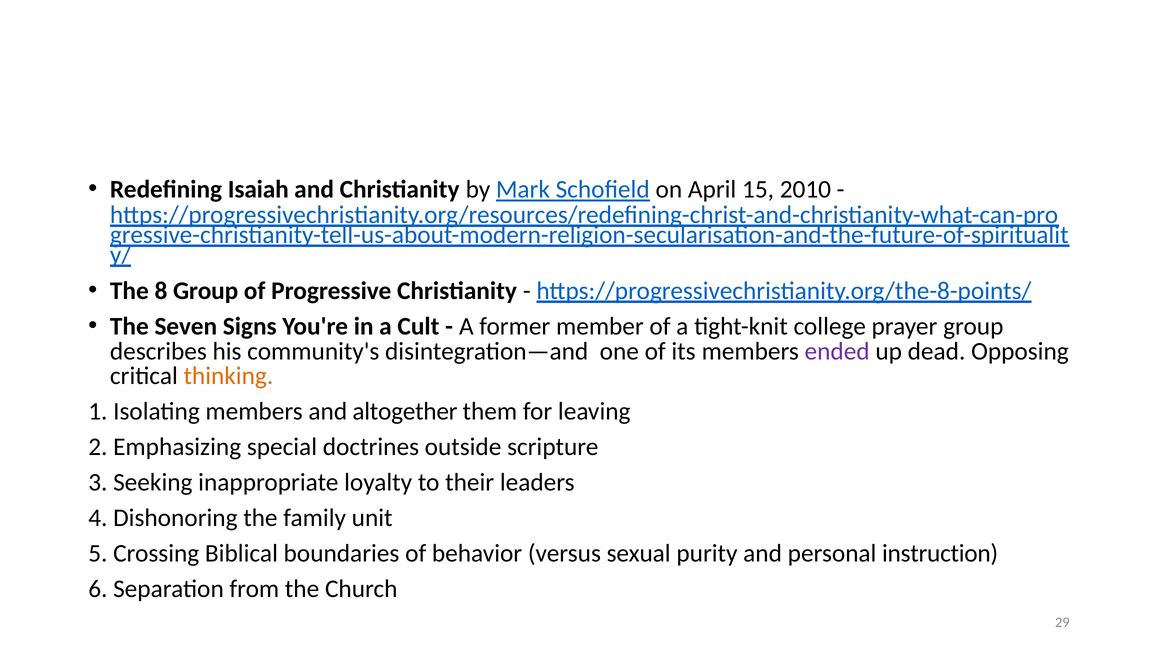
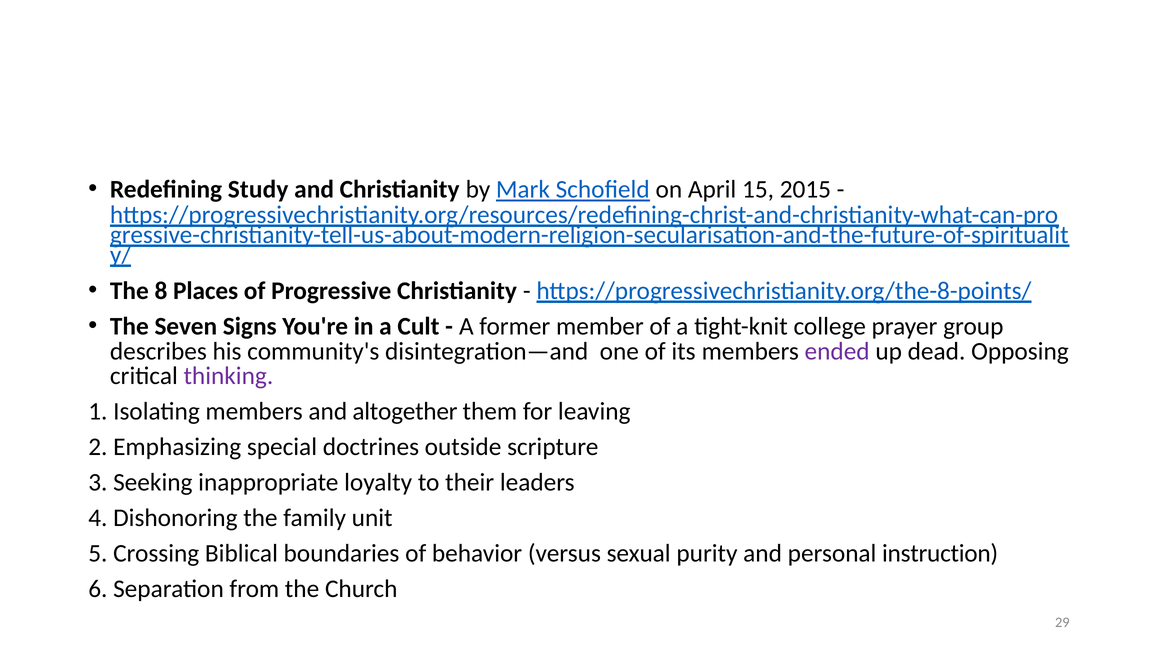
Isaiah: Isaiah -> Study
2010: 2010 -> 2015
8 Group: Group -> Places
thinking colour: orange -> purple
